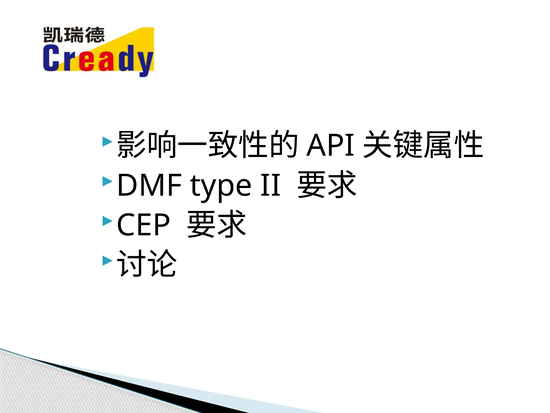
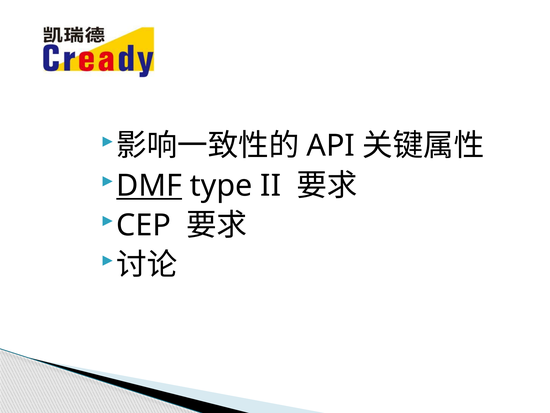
DMF underline: none -> present
